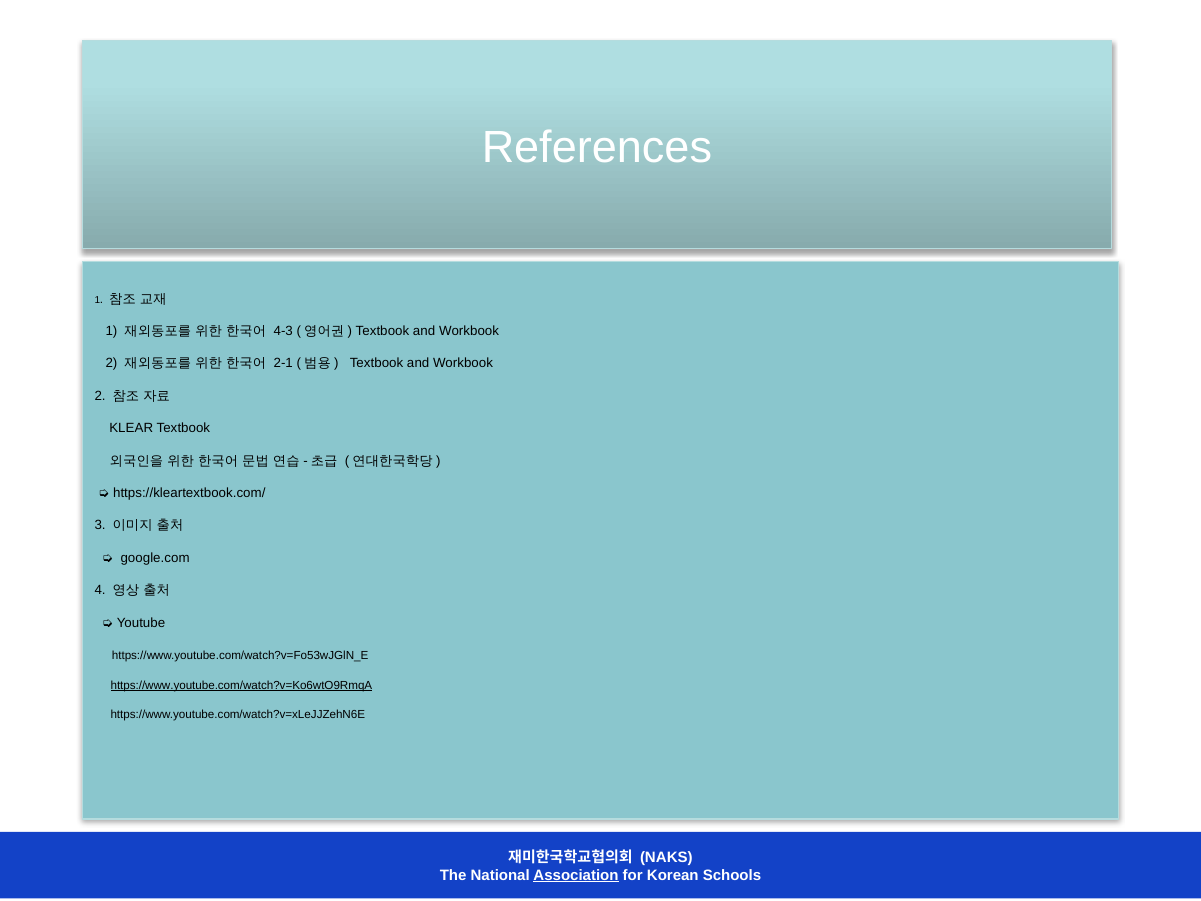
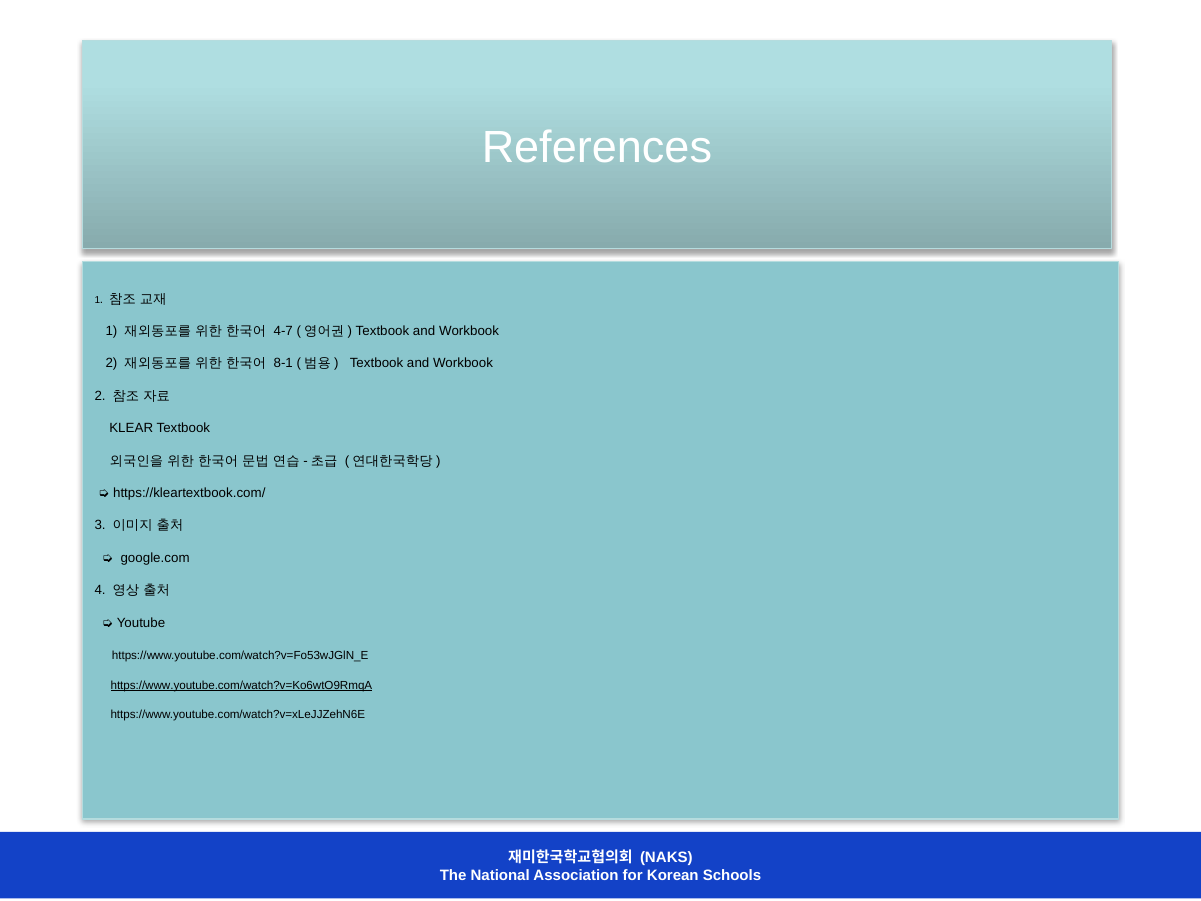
4-3: 4-3 -> 4-7
2-1: 2-1 -> 8-1
Association underline: present -> none
